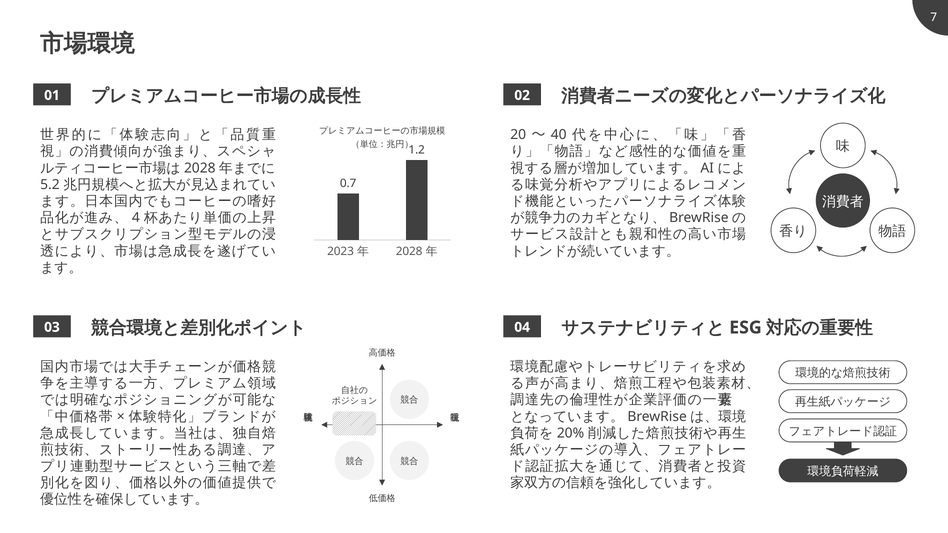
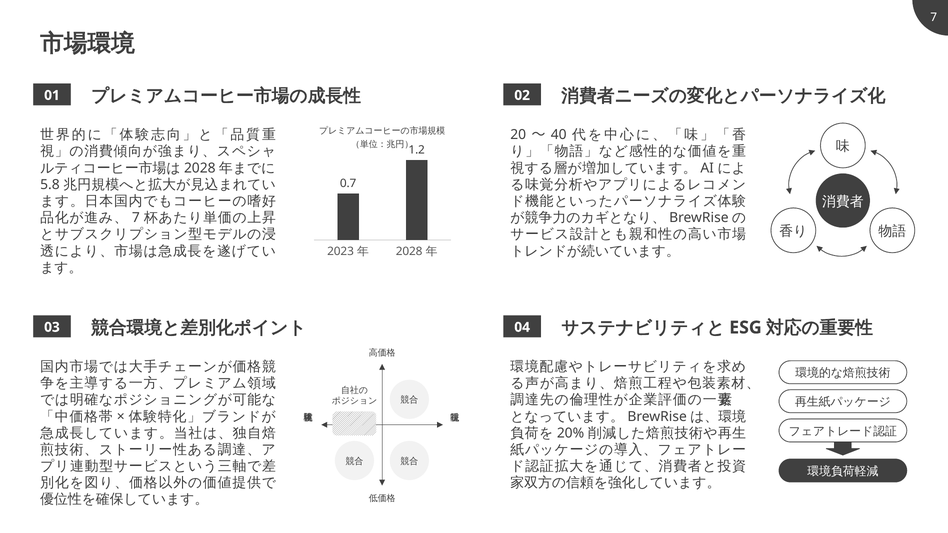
5.2: 5.2 -> 5.8
4 at (136, 218): 4 -> 7
